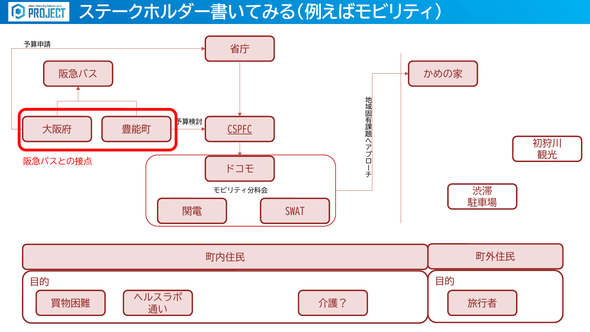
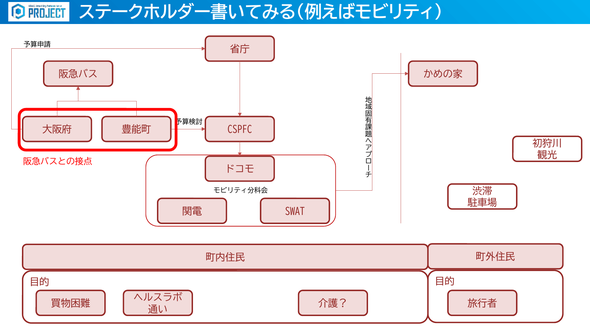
CSPFC underline: present -> none
